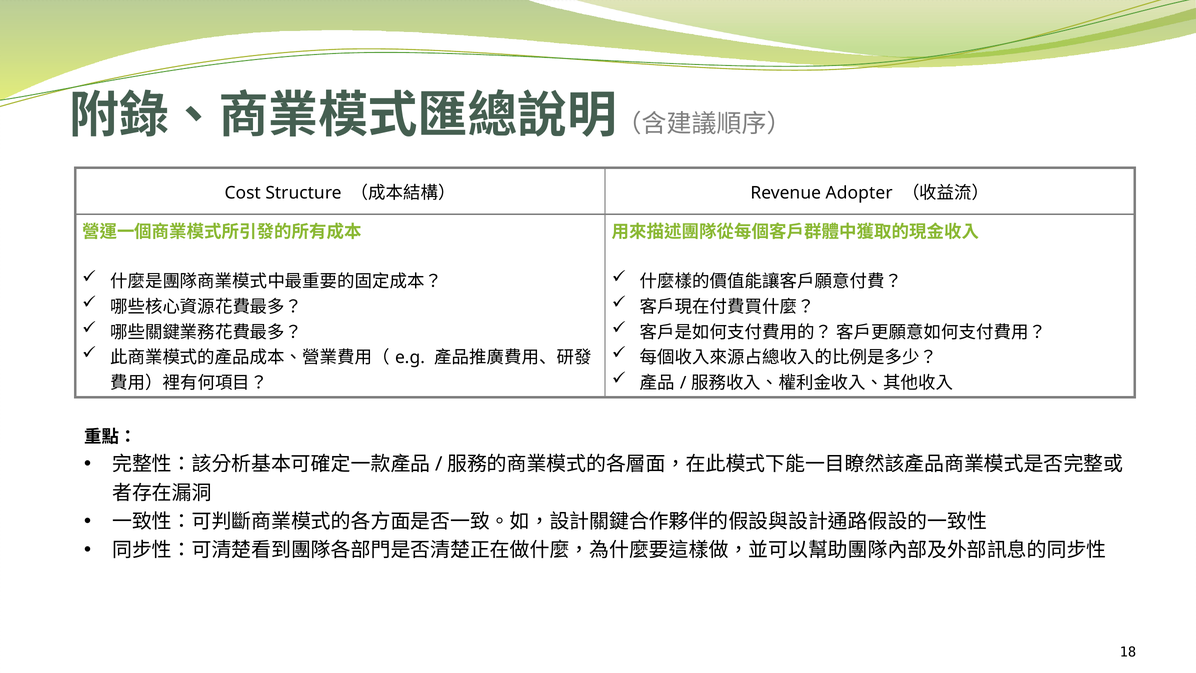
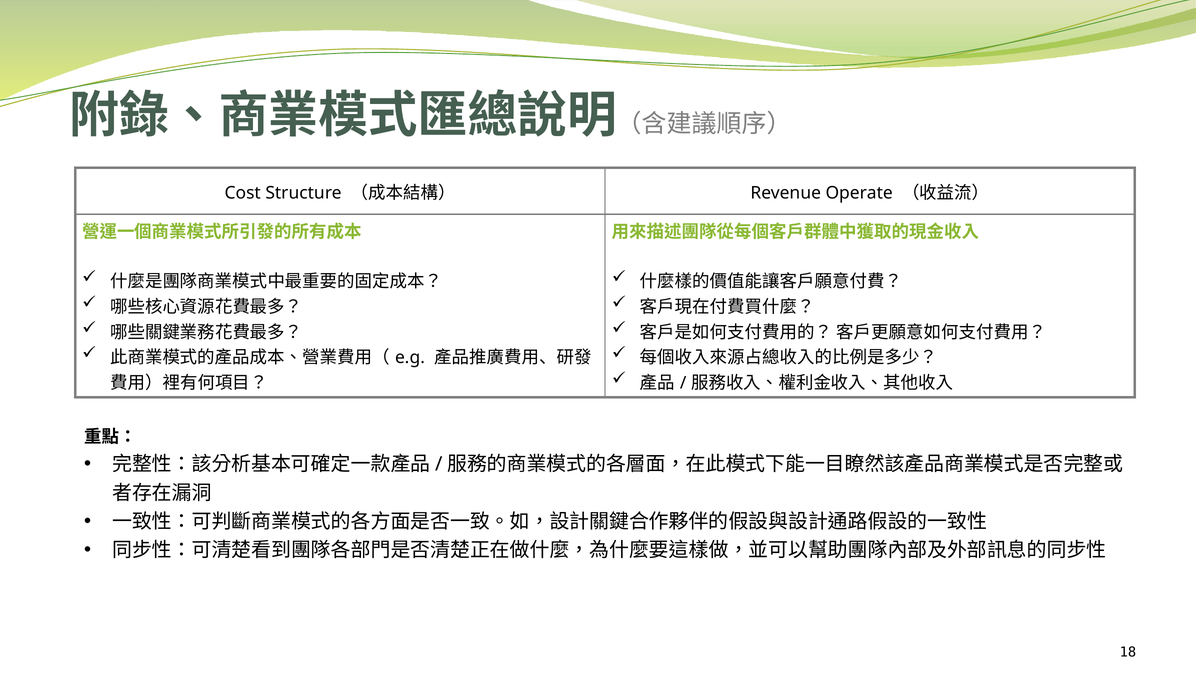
Adopter: Adopter -> Operate
